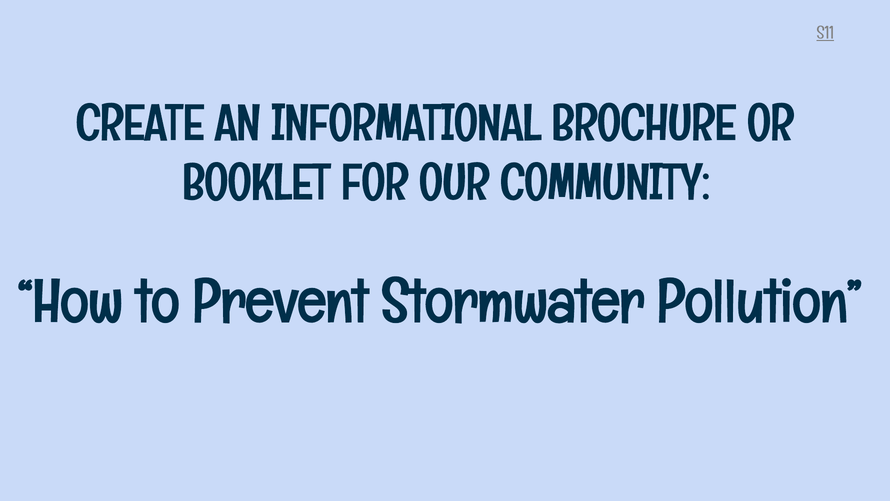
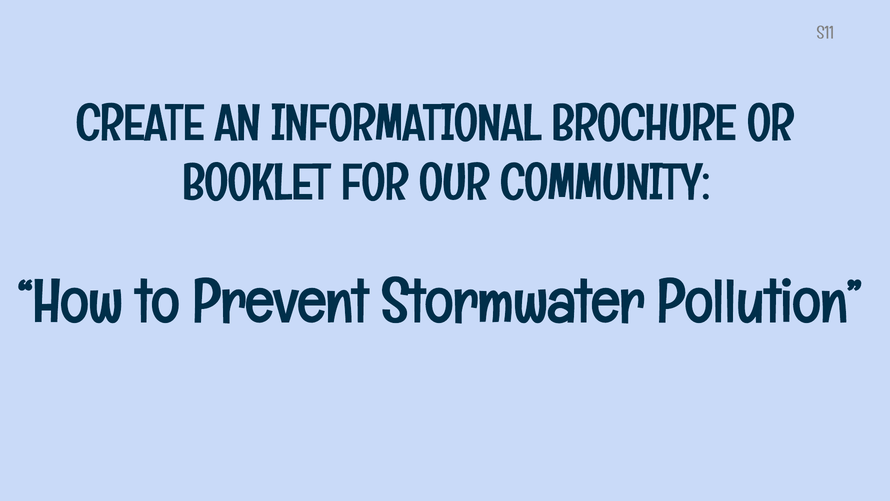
S11 underline: present -> none
